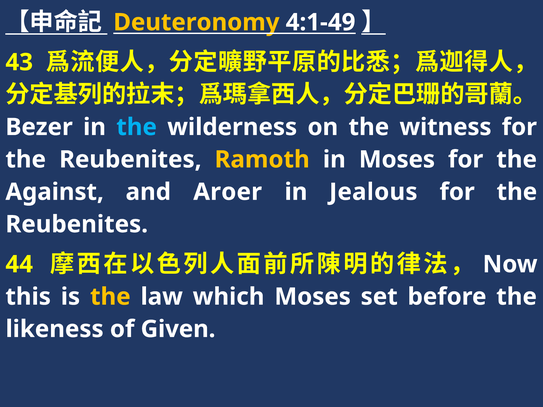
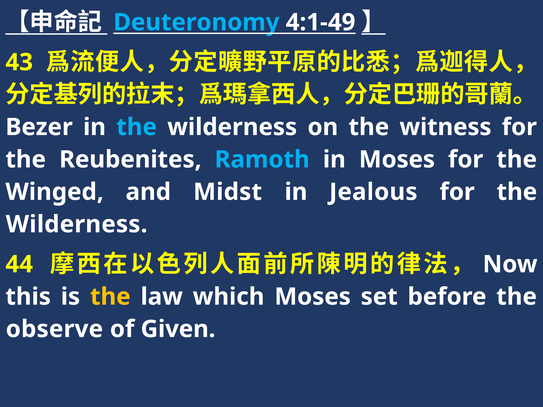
Deuteronomy colour: yellow -> light blue
Ramoth colour: yellow -> light blue
Against: Against -> Winged
Aroer: Aroer -> Midst
Reubenites at (77, 224): Reubenites -> Wilderness
likeness: likeness -> observe
